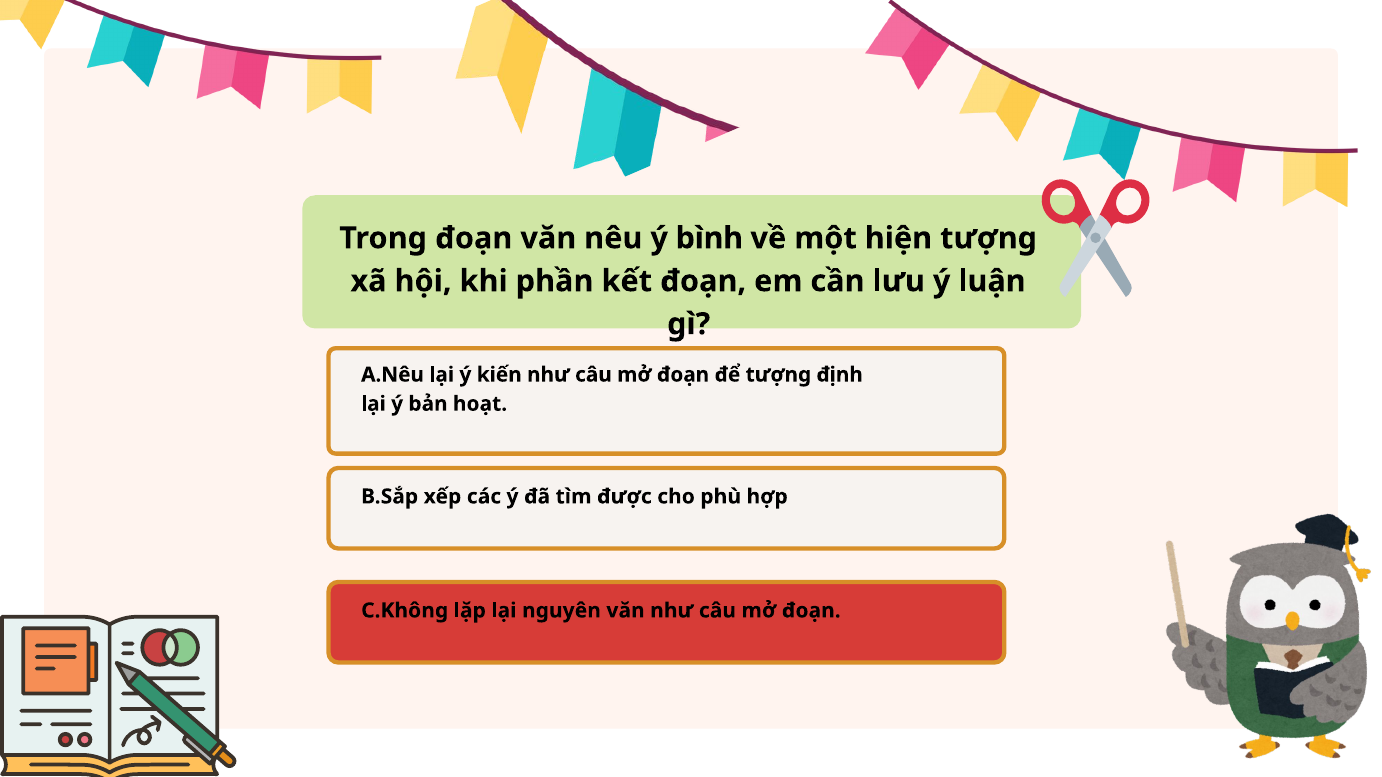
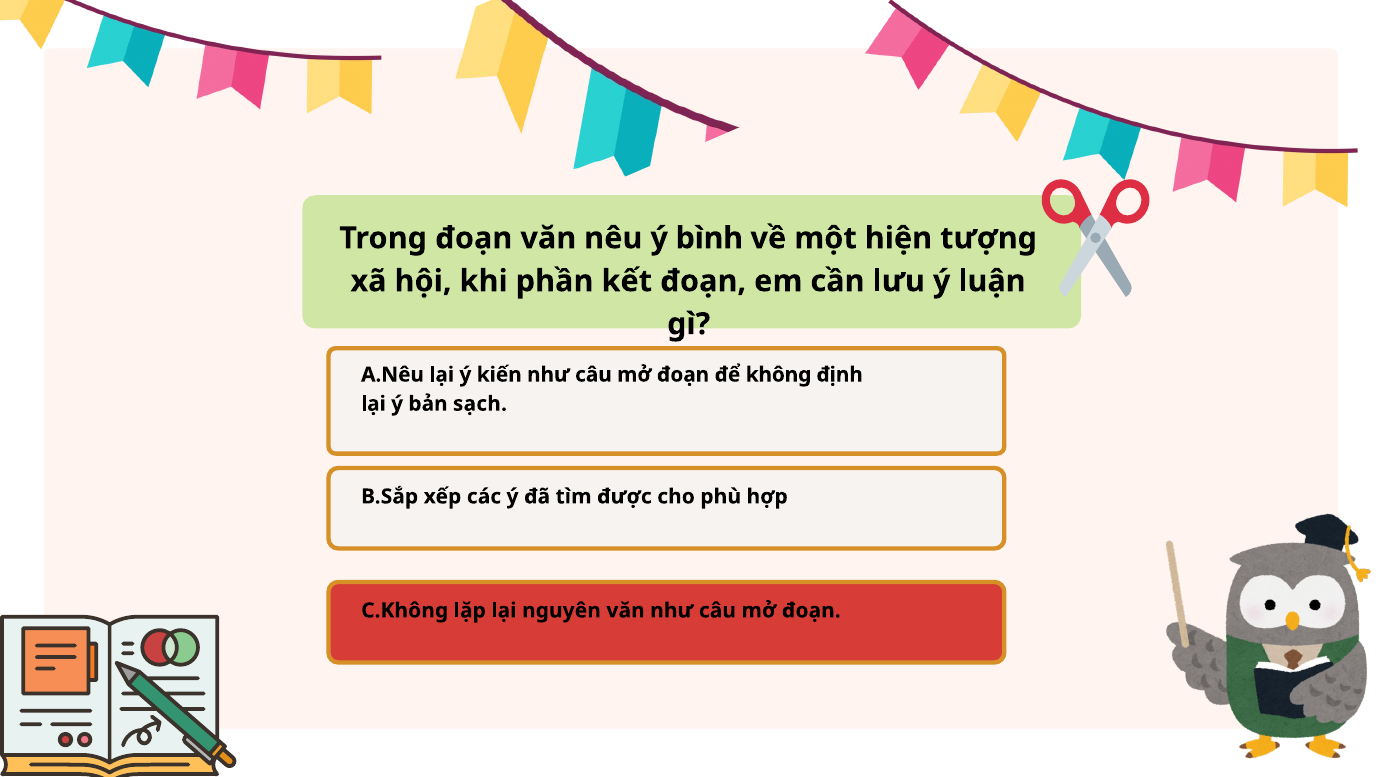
để tượng: tượng -> không
hoạt: hoạt -> sạch
